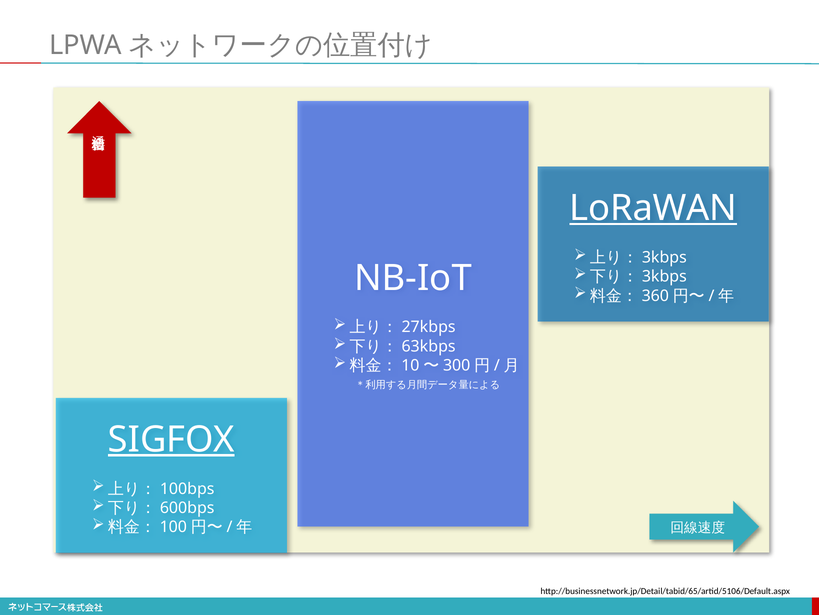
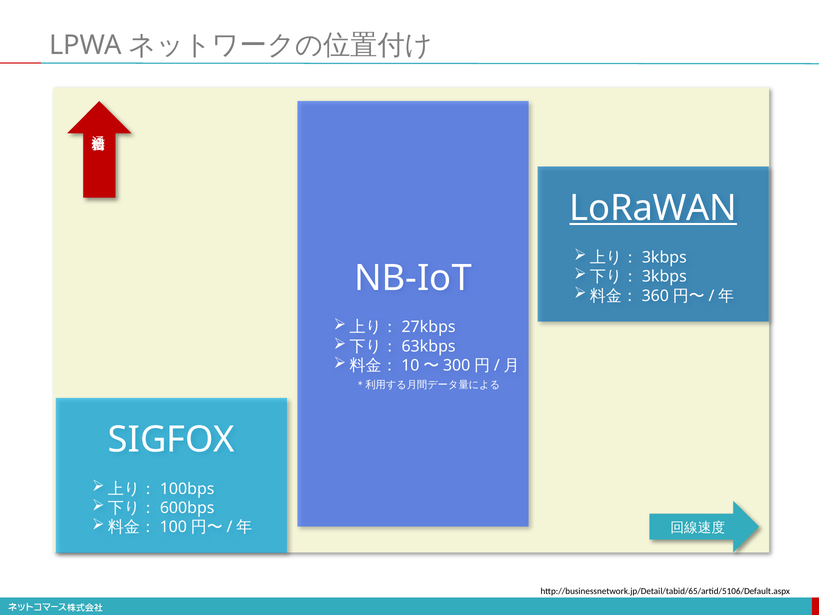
SIGFOX underline: present -> none
